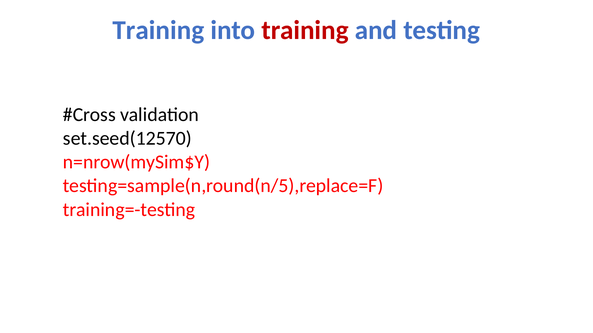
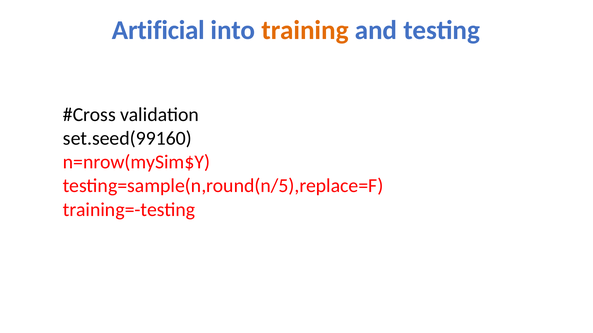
Training at (158, 30): Training -> Artificial
training at (305, 30) colour: red -> orange
set.seed(12570: set.seed(12570 -> set.seed(99160
